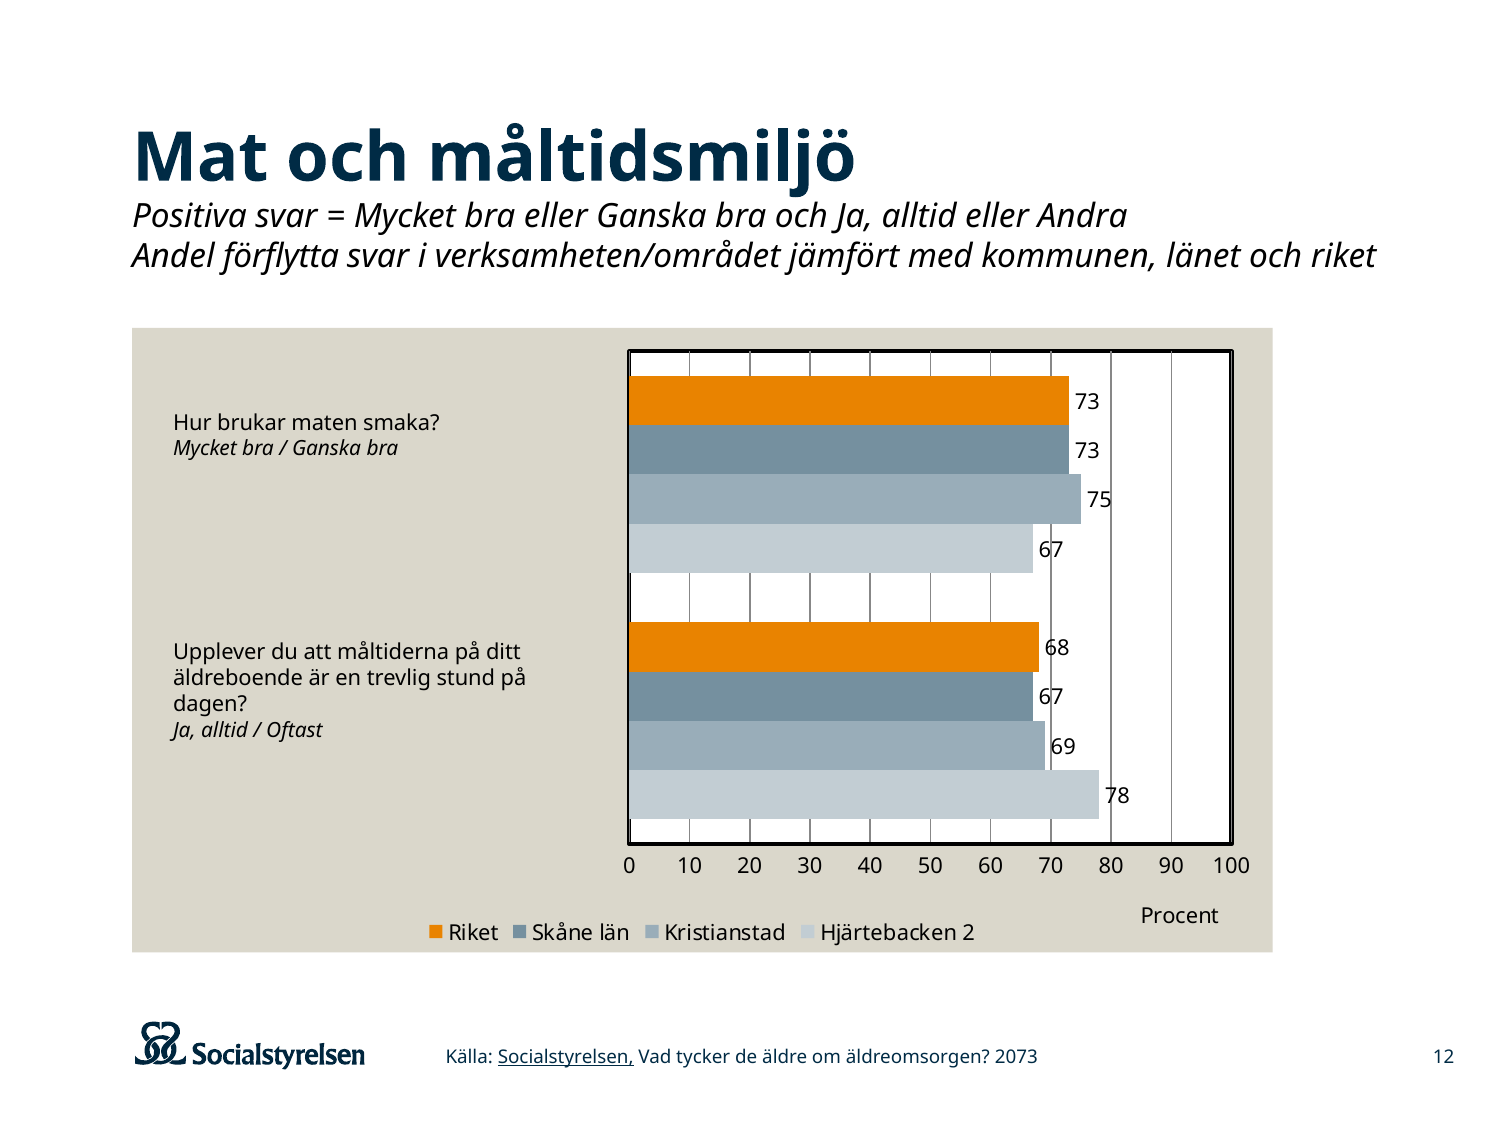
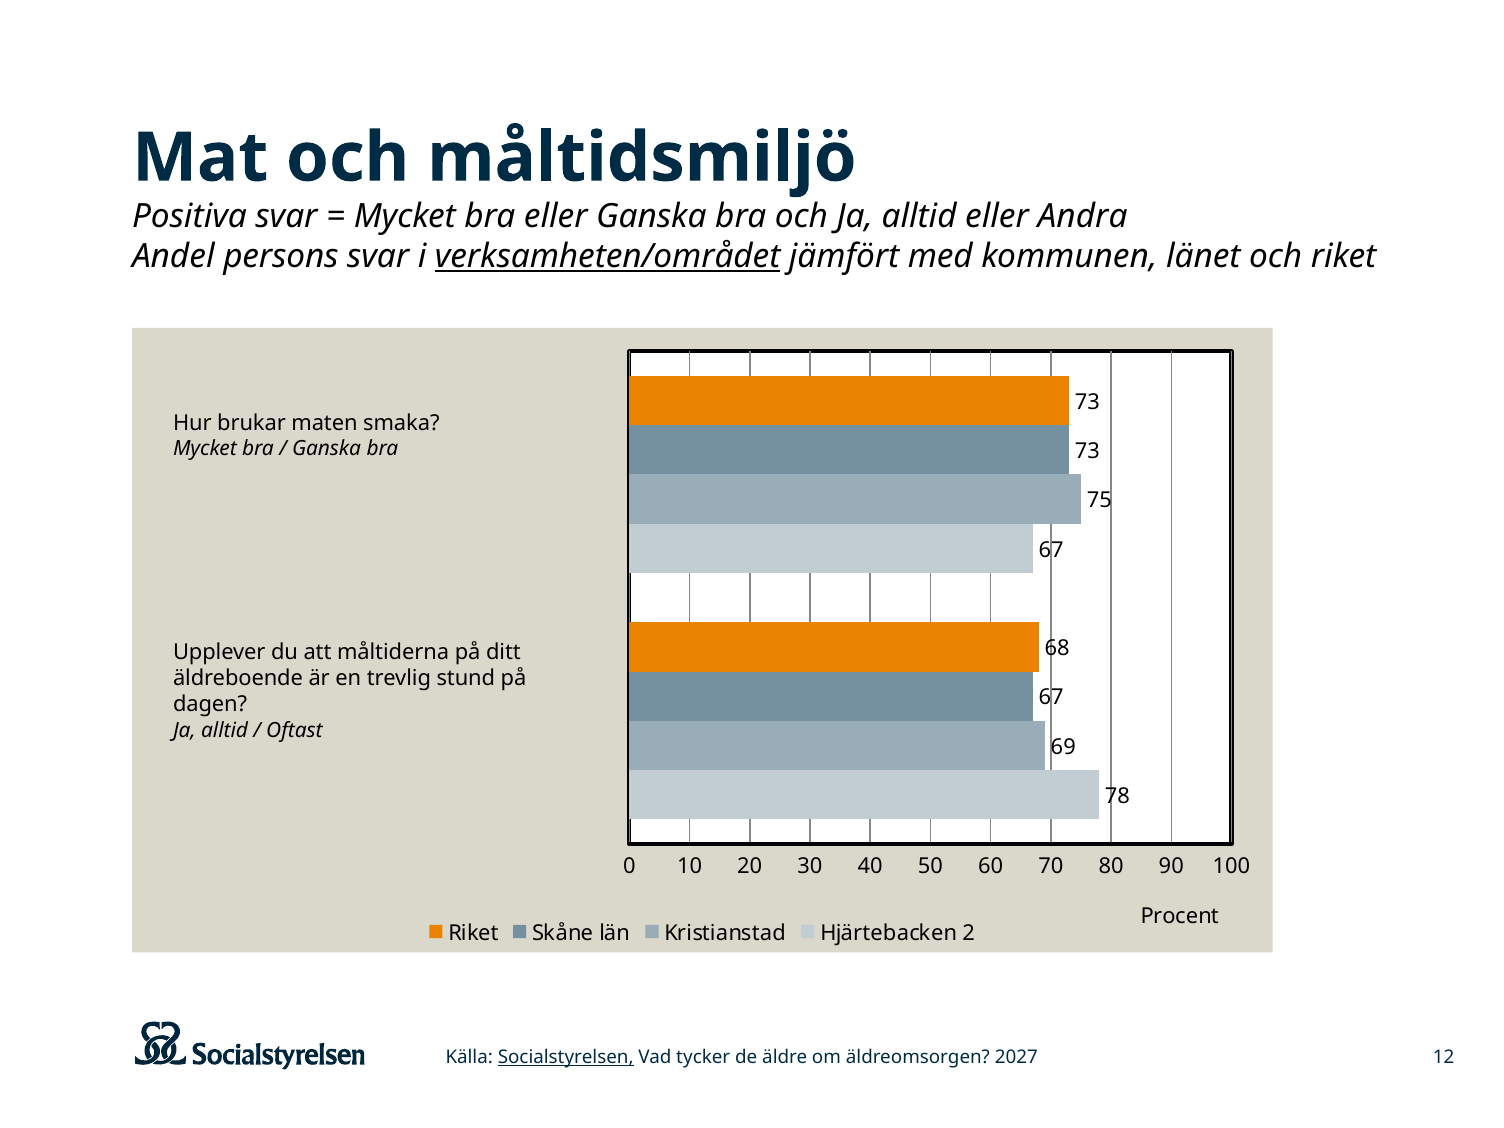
förflytta: förflytta -> persons
verksamheten/området underline: none -> present
2073: 2073 -> 2027
